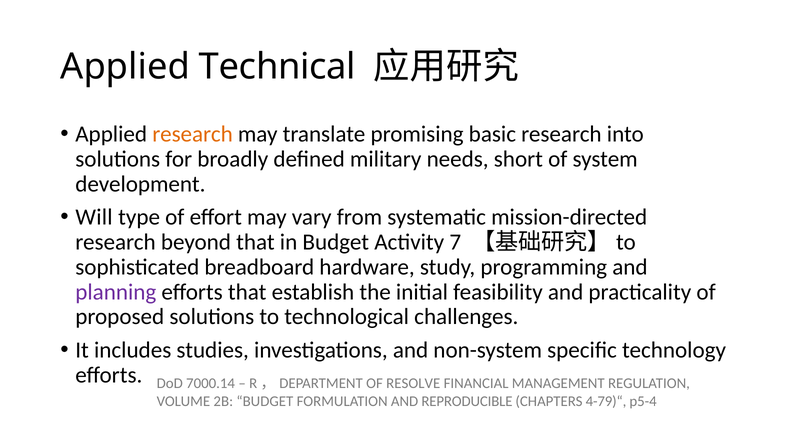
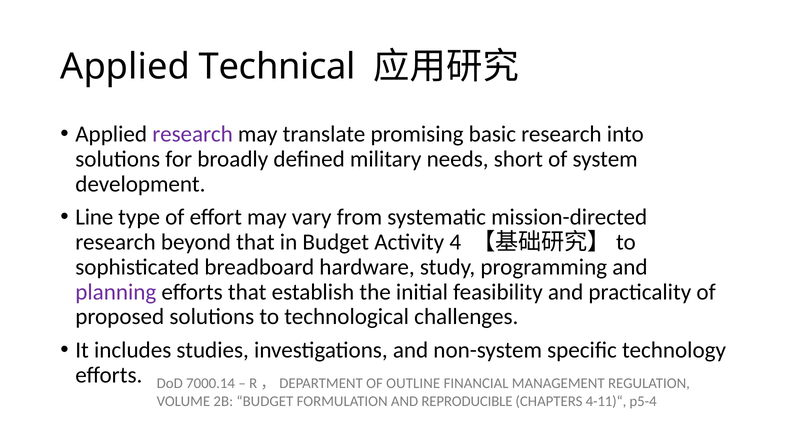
research at (193, 134) colour: orange -> purple
Will: Will -> Line
7: 7 -> 4
RESOLVE: RESOLVE -> OUTLINE
4-79)“: 4-79)“ -> 4-11)“
